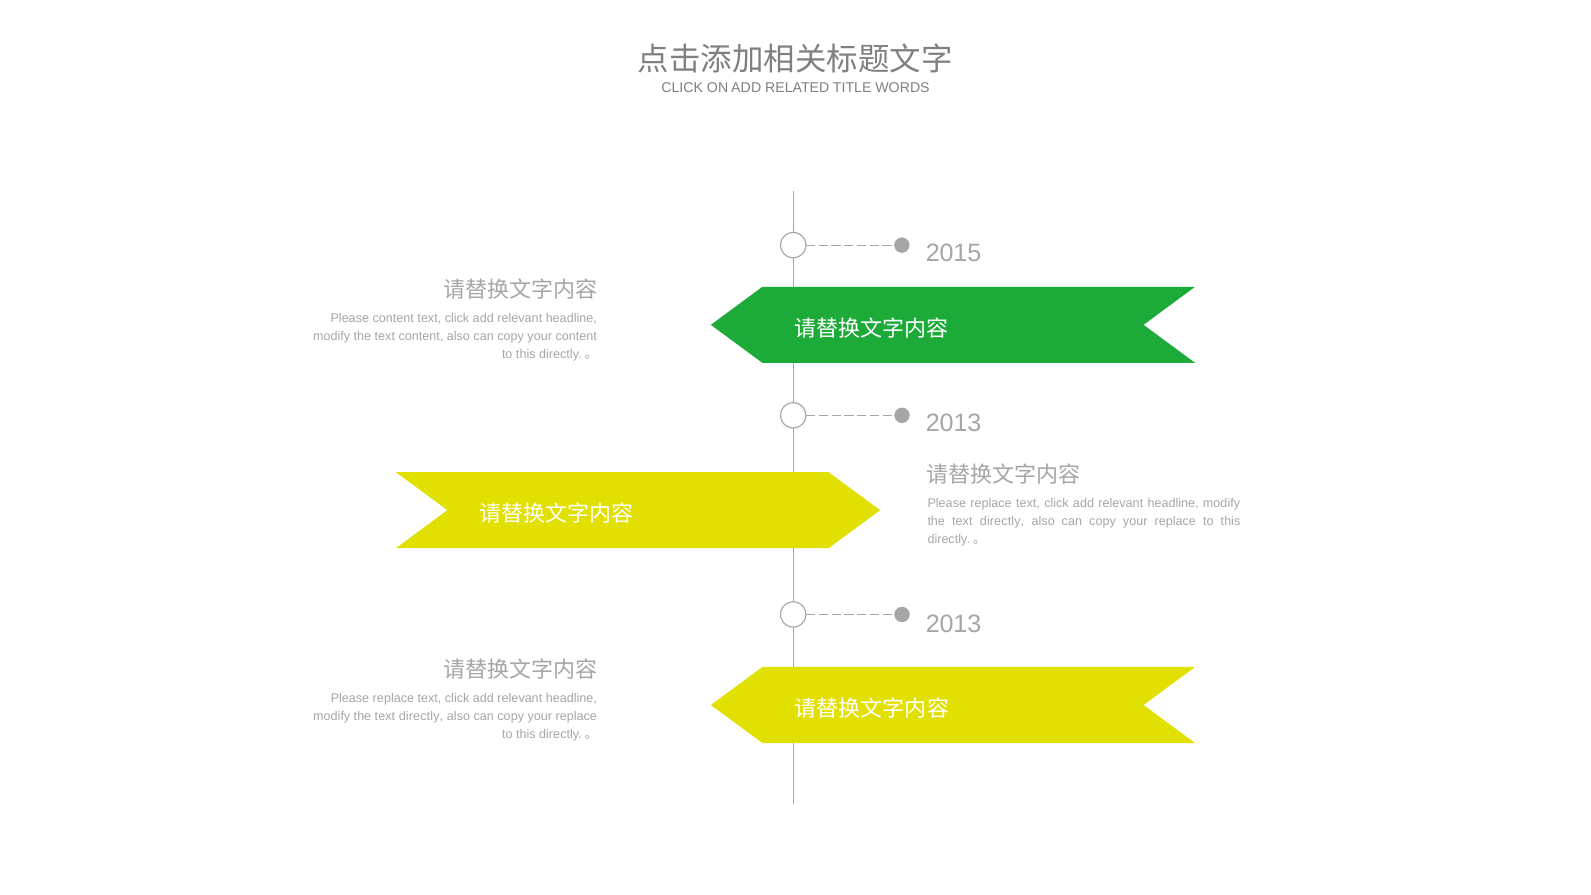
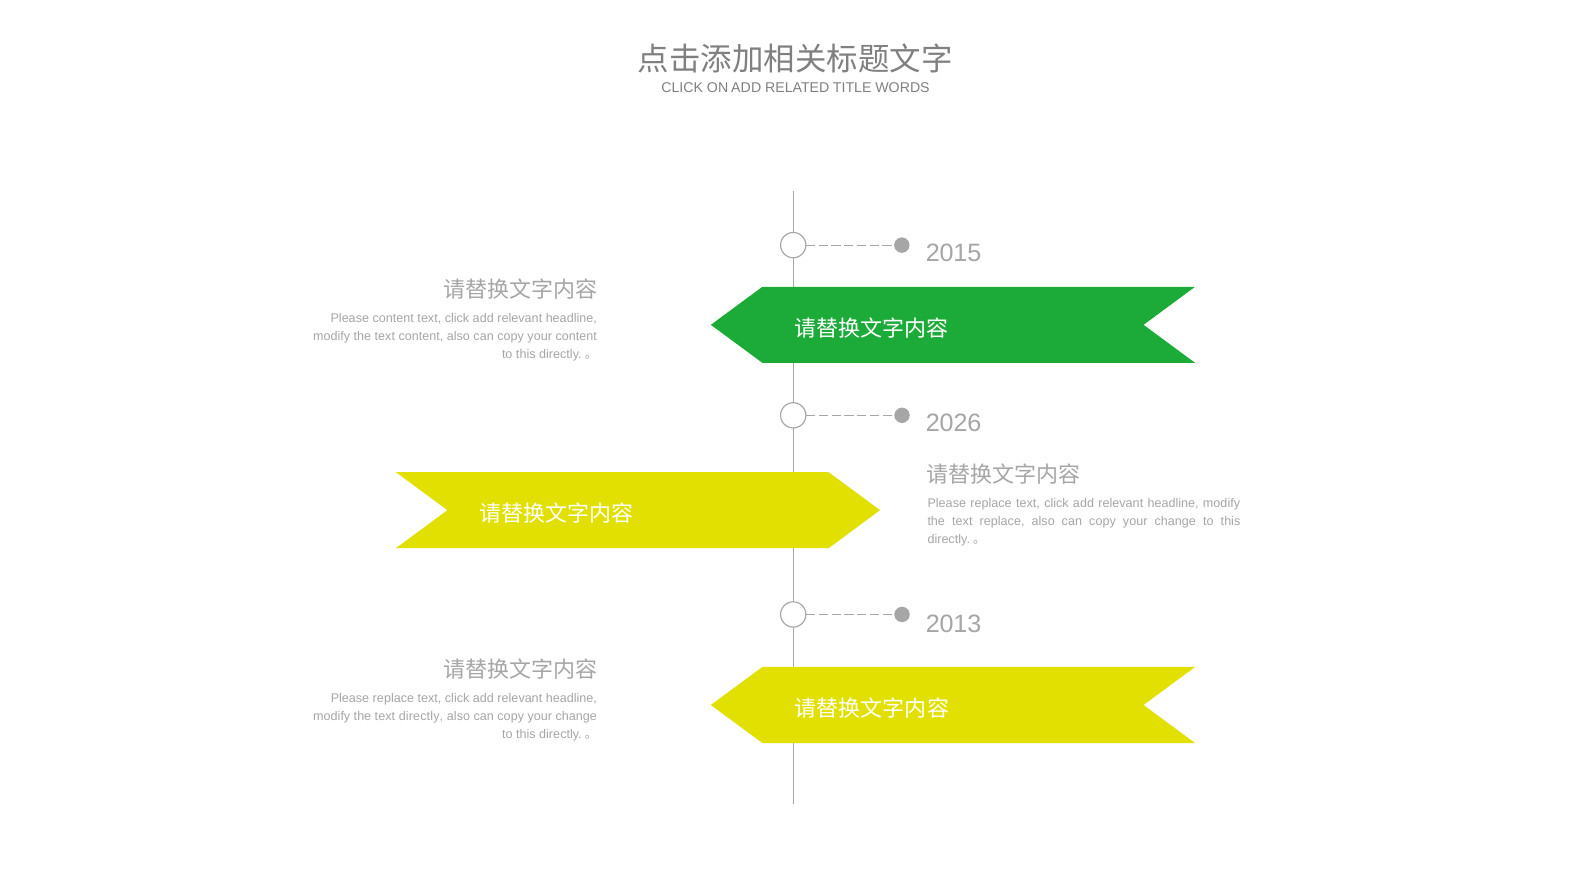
2013 at (954, 423): 2013 -> 2026
directly at (1002, 522): directly -> replace
replace at (1175, 522): replace -> change
replace at (576, 716): replace -> change
